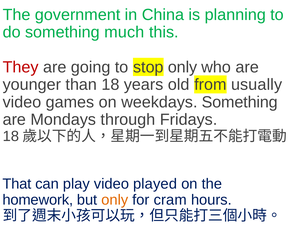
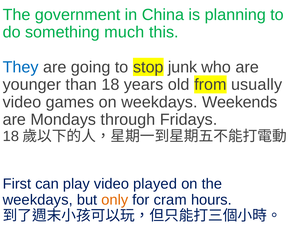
They colour: red -> blue
stop only: only -> junk
weekdays Something: Something -> Weekends
That: That -> First
homework at (38, 200): homework -> weekdays
